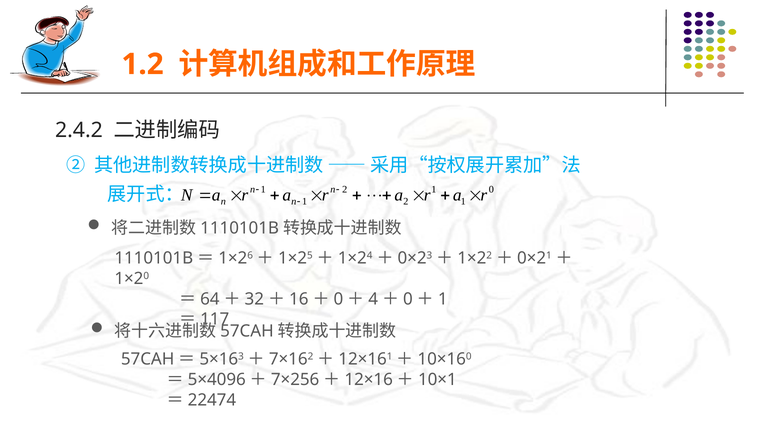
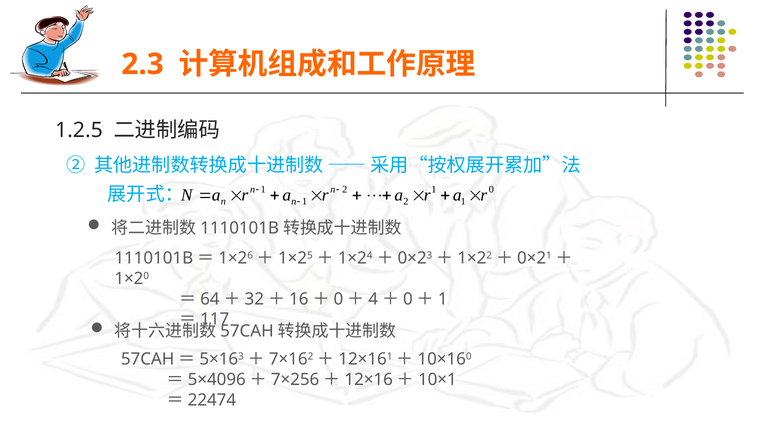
1.2: 1.2 -> 2.3
2.4.2: 2.4.2 -> 1.2.5
